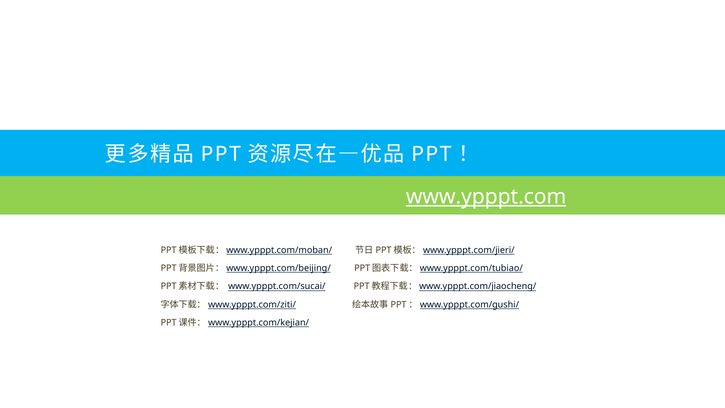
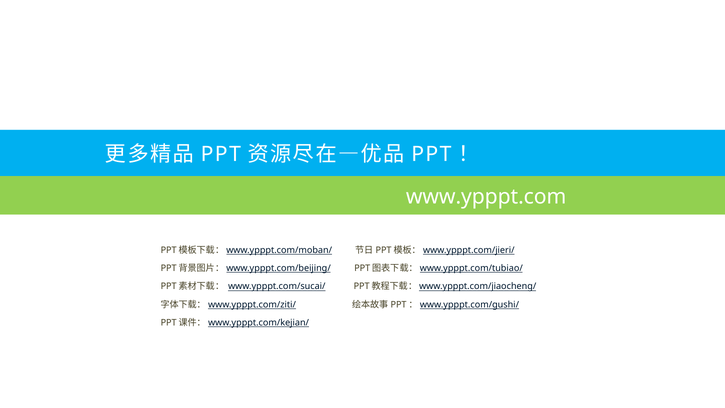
www.ypppt.com underline: present -> none
